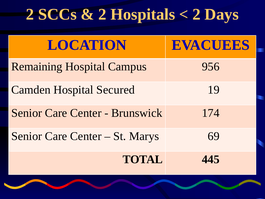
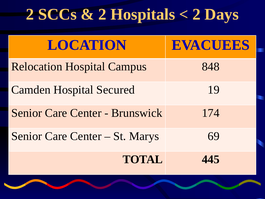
Remaining: Remaining -> Relocation
956: 956 -> 848
